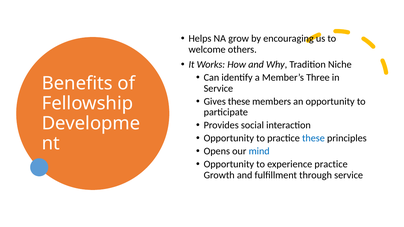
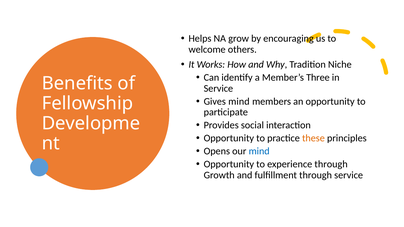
Gives these: these -> mind
these at (313, 138) colour: blue -> orange
experience practice: practice -> through
